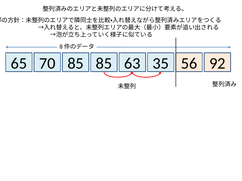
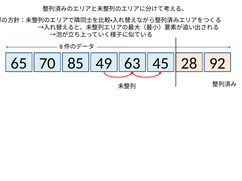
70 85: 85 -> 49
35: 35 -> 45
56: 56 -> 28
